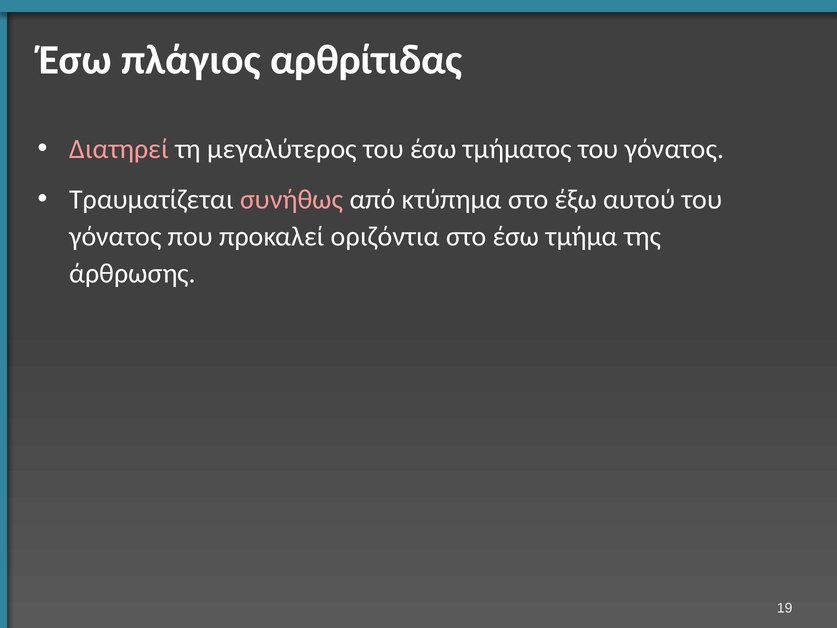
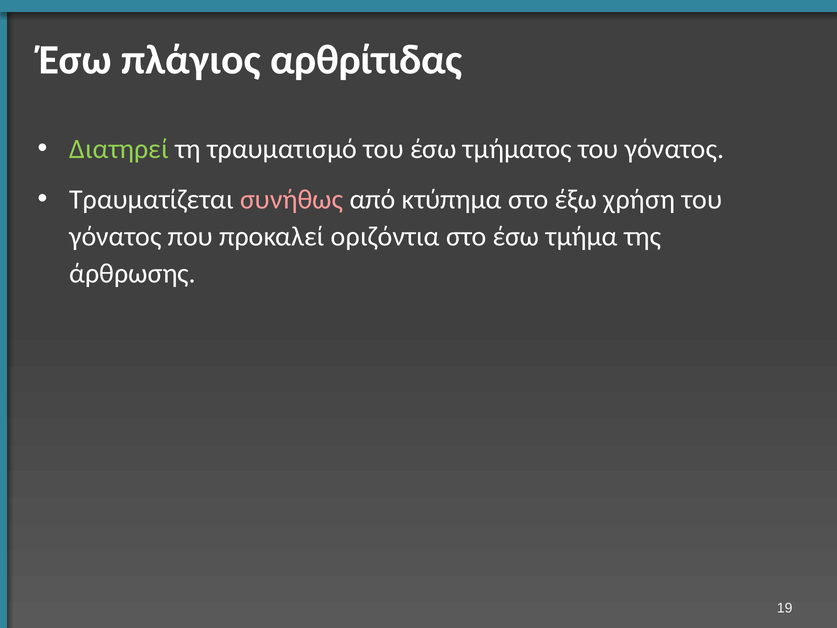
Διατηρεί colour: pink -> light green
μεγαλύτερος: μεγαλύτερος -> τραυματισμό
αυτού: αυτού -> χρήση
